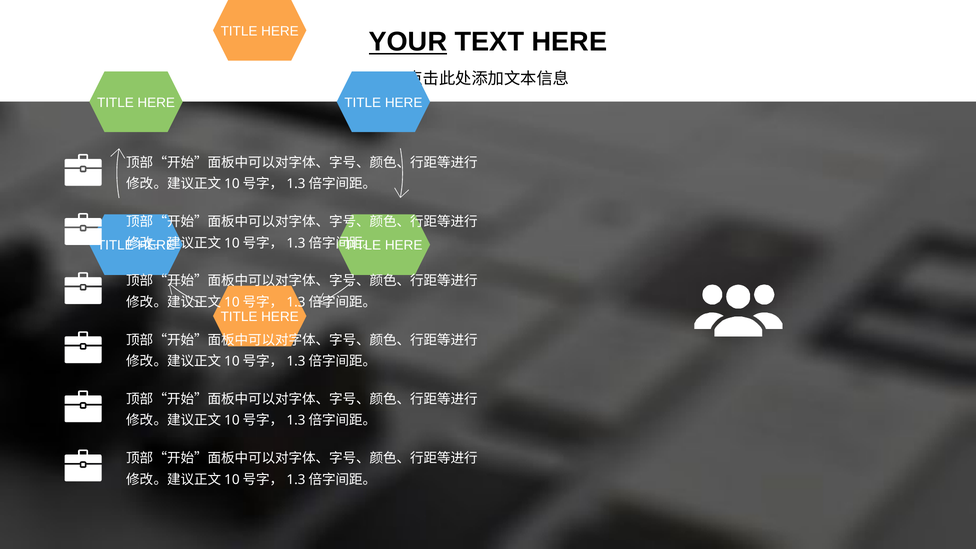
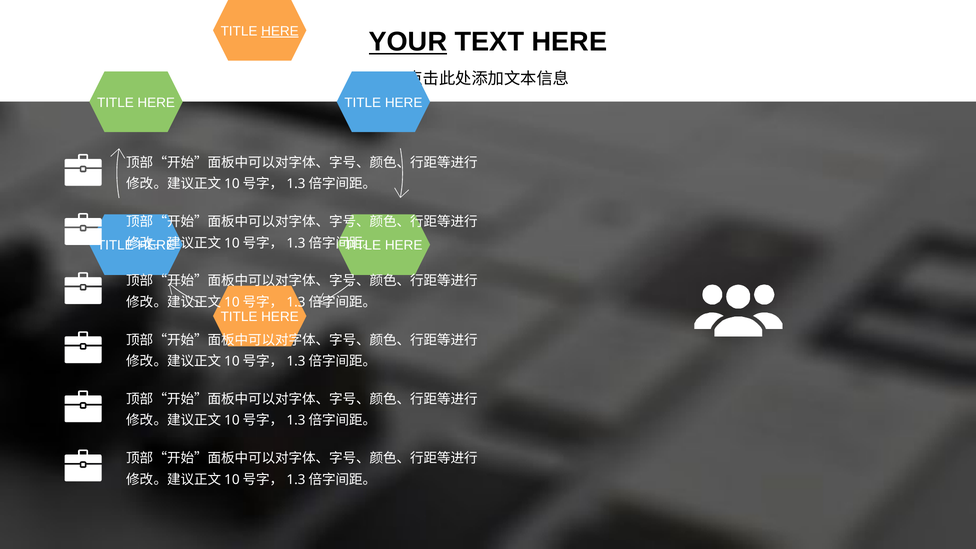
HERE at (280, 31) underline: none -> present
